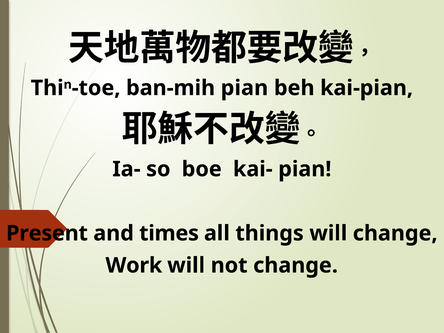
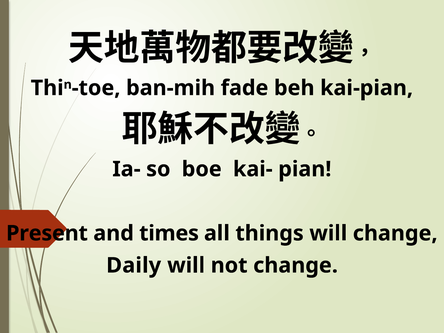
ban-mih pian: pian -> fade
Work: Work -> Daily
